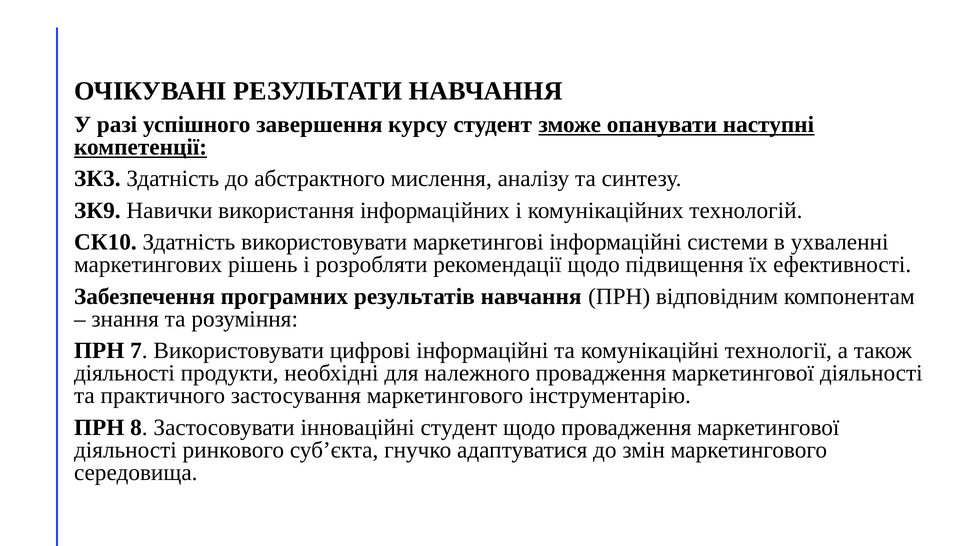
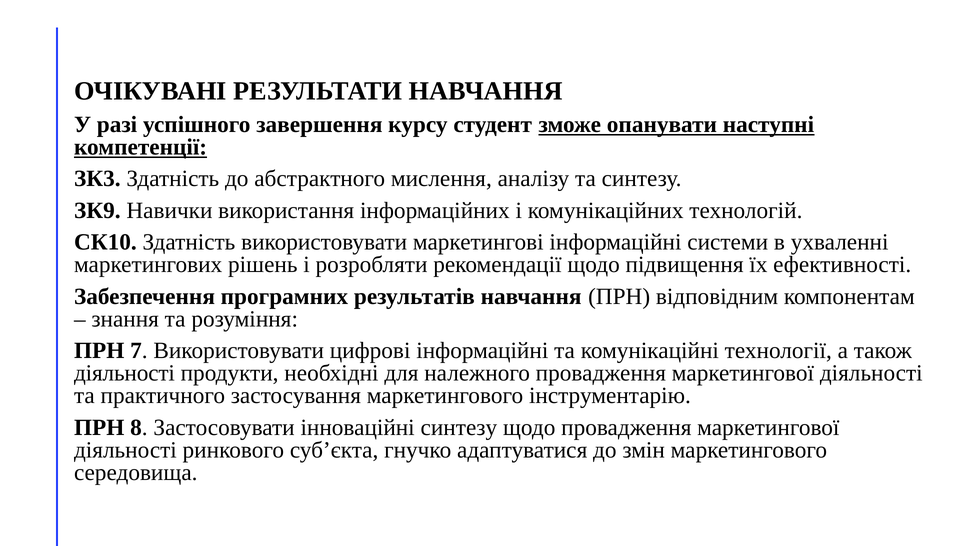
інноваційні студент: студент -> синтезу
